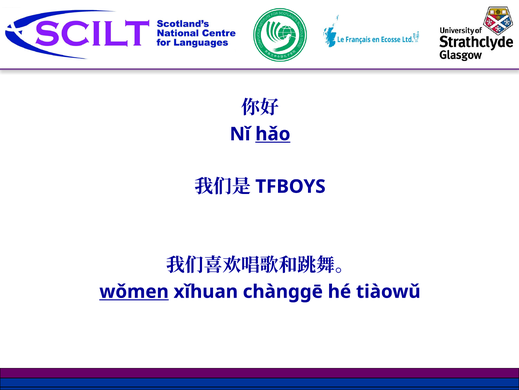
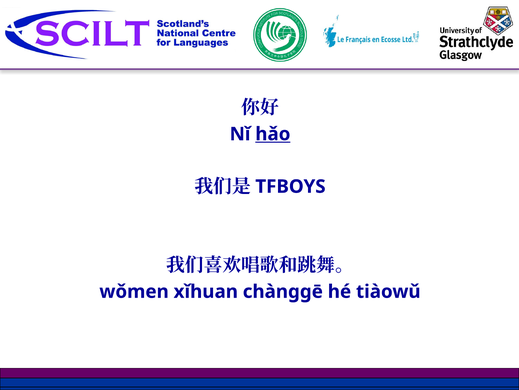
wǒmen underline: present -> none
